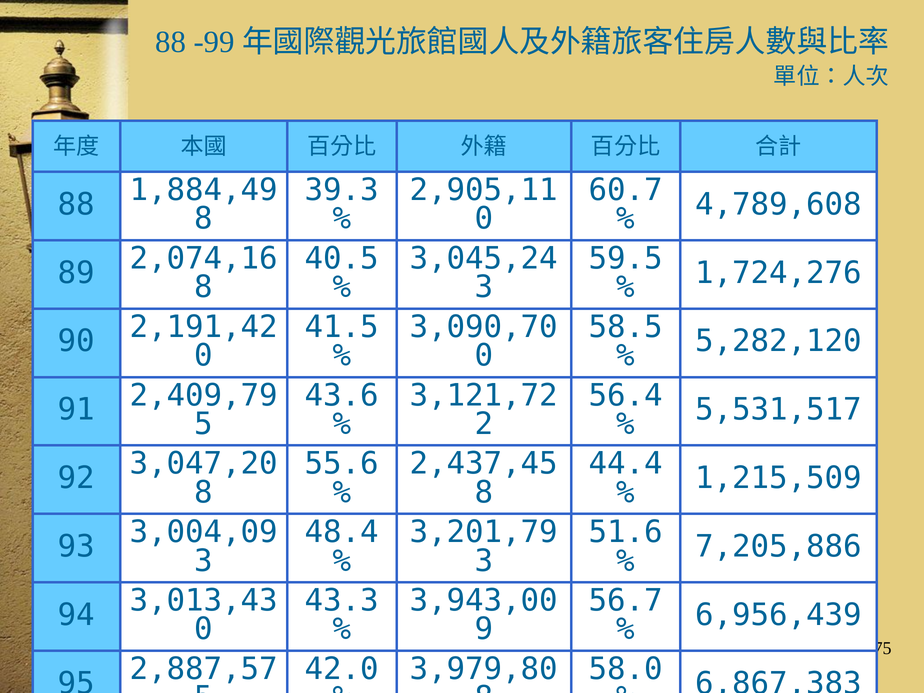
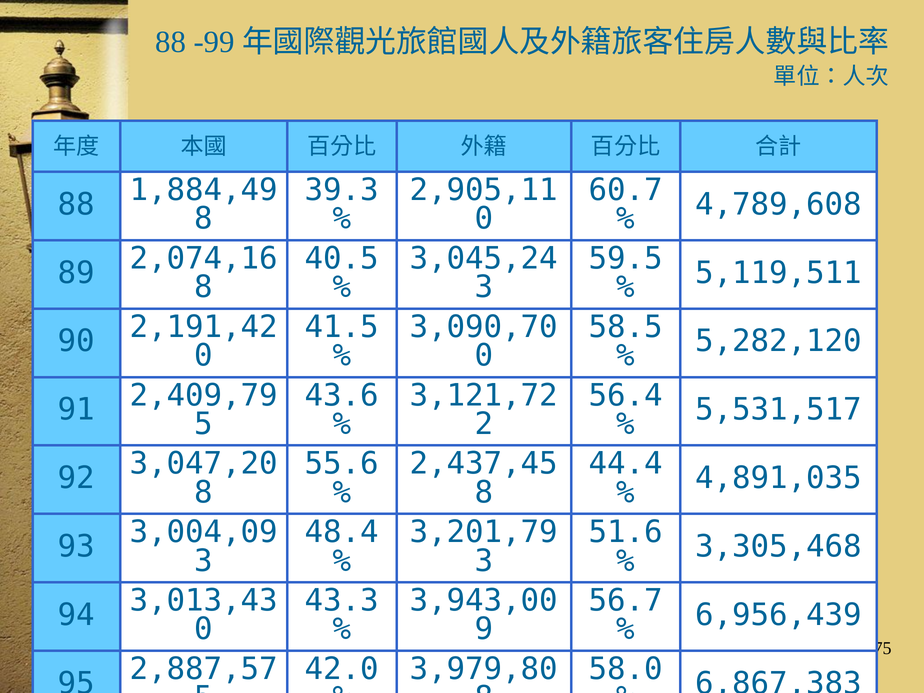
1,724,276: 1,724,276 -> 5,119,511
1,215,509: 1,215,509 -> 4,891,035
7,205,886: 7,205,886 -> 3,305,468
